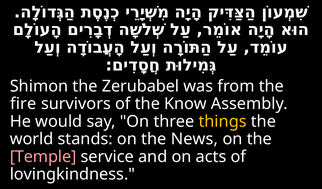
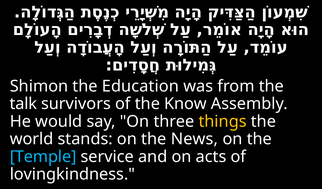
Zerubabel: Zerubabel -> Education
fire: fire -> talk
Temple colour: pink -> light blue
